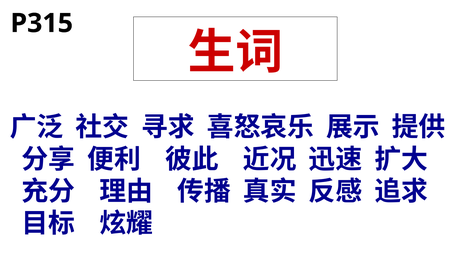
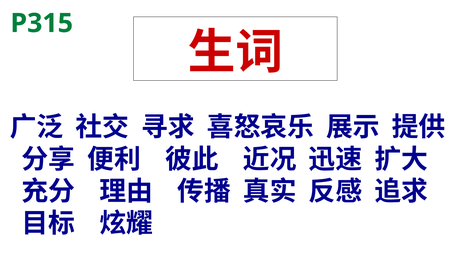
P315 colour: black -> green
